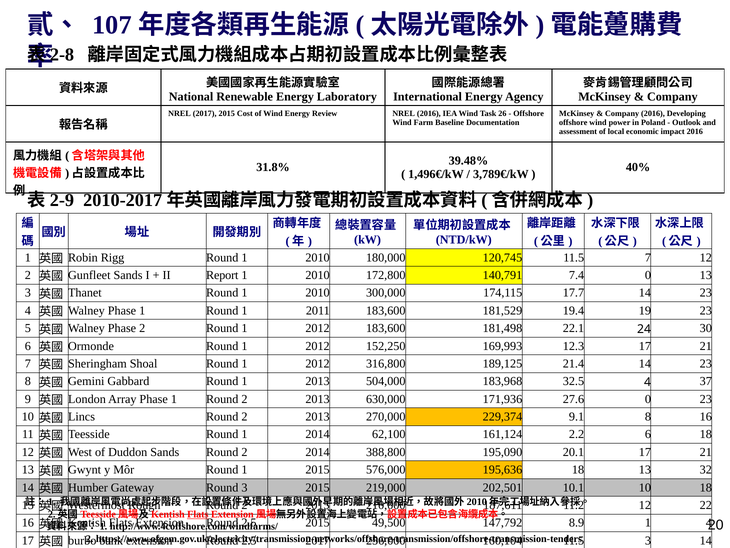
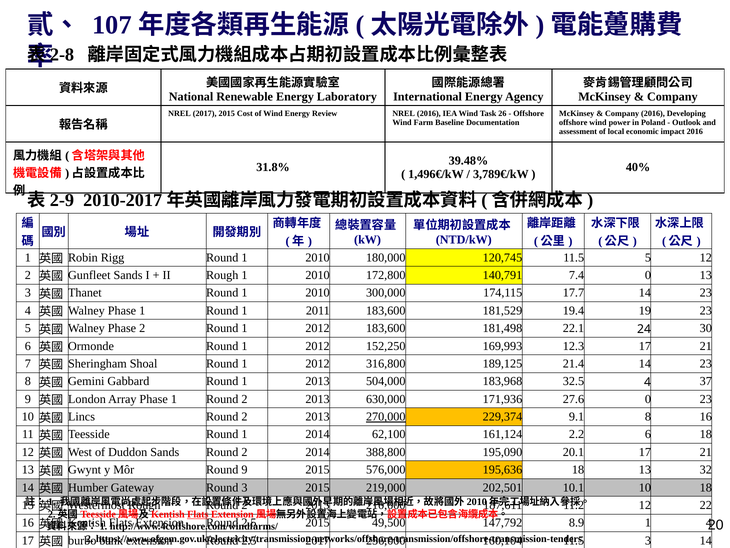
11.5 7: 7 -> 5
II Report: Report -> Rough
270,000 underline: none -> present
Môr Round 1: 1 -> 9
